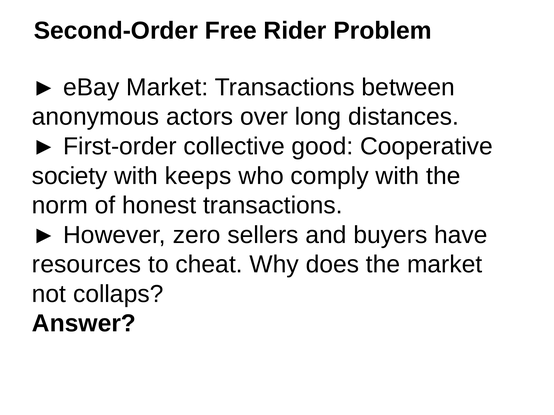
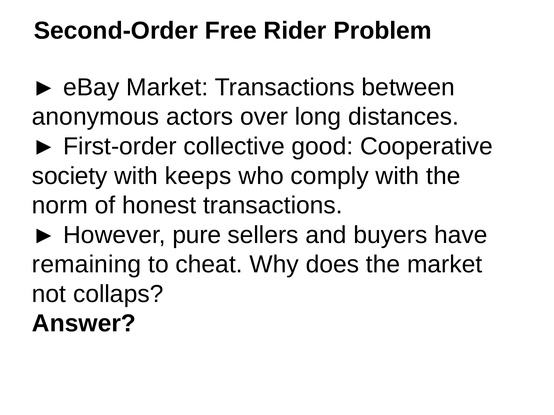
zero: zero -> pure
resources: resources -> remaining
